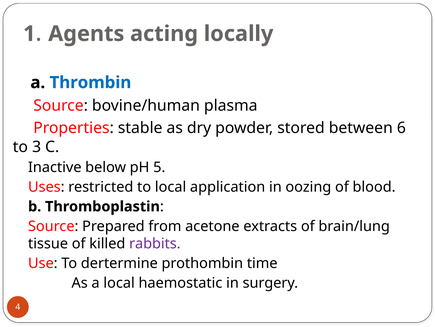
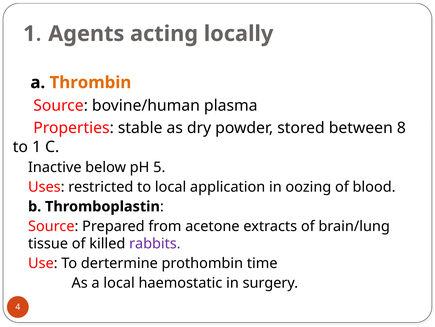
Thrombin colour: blue -> orange
6: 6 -> 8
to 3: 3 -> 1
